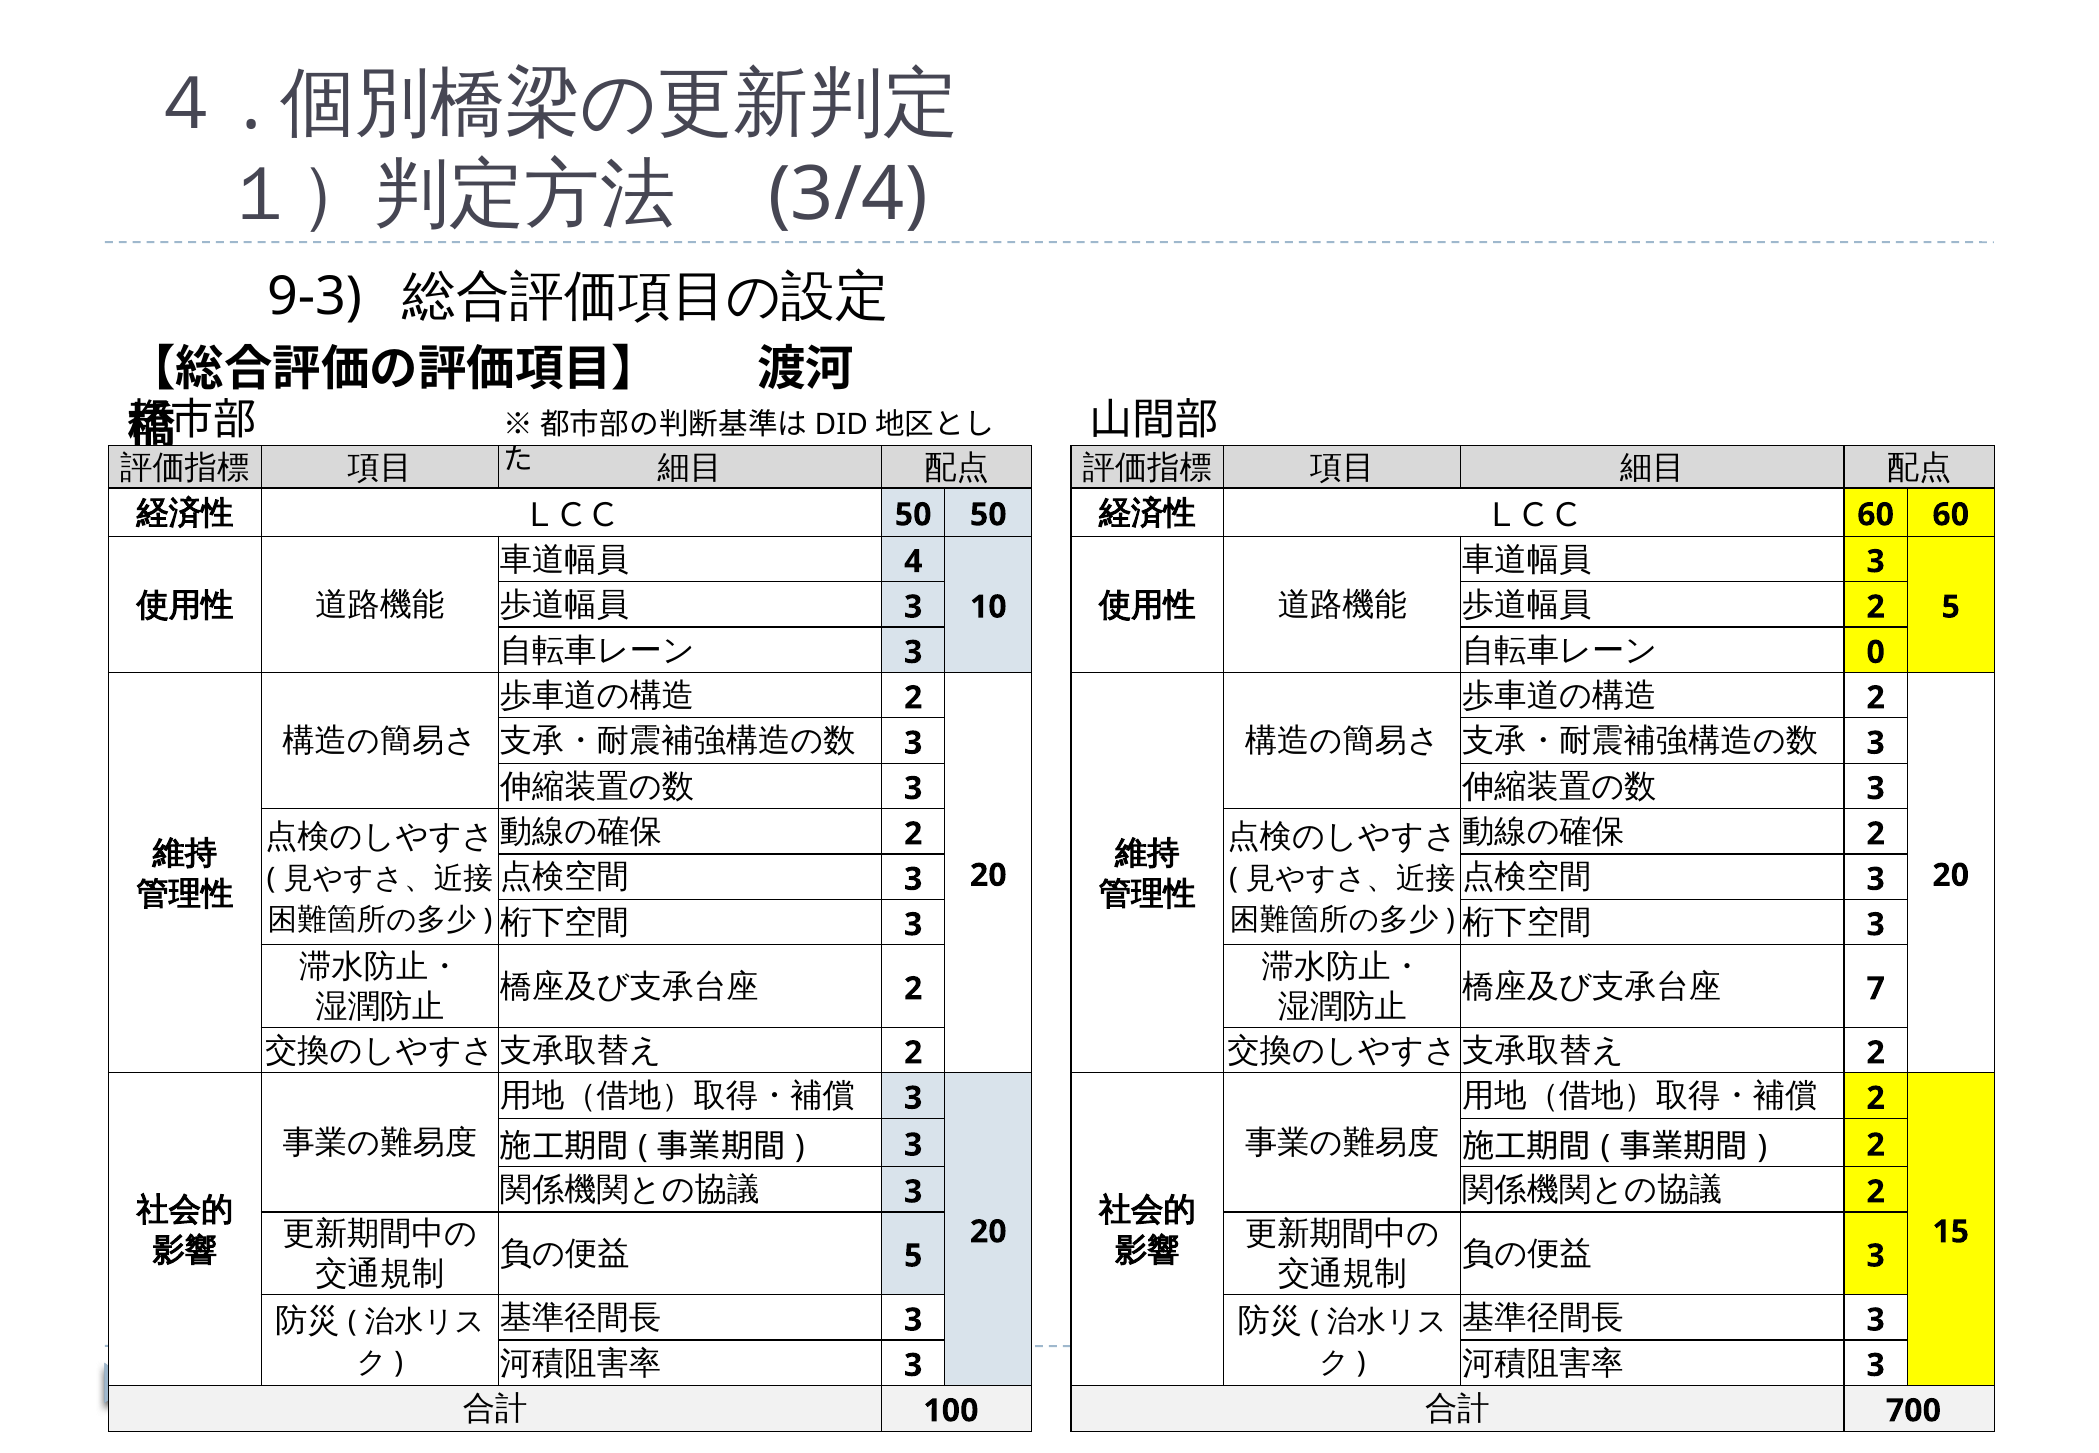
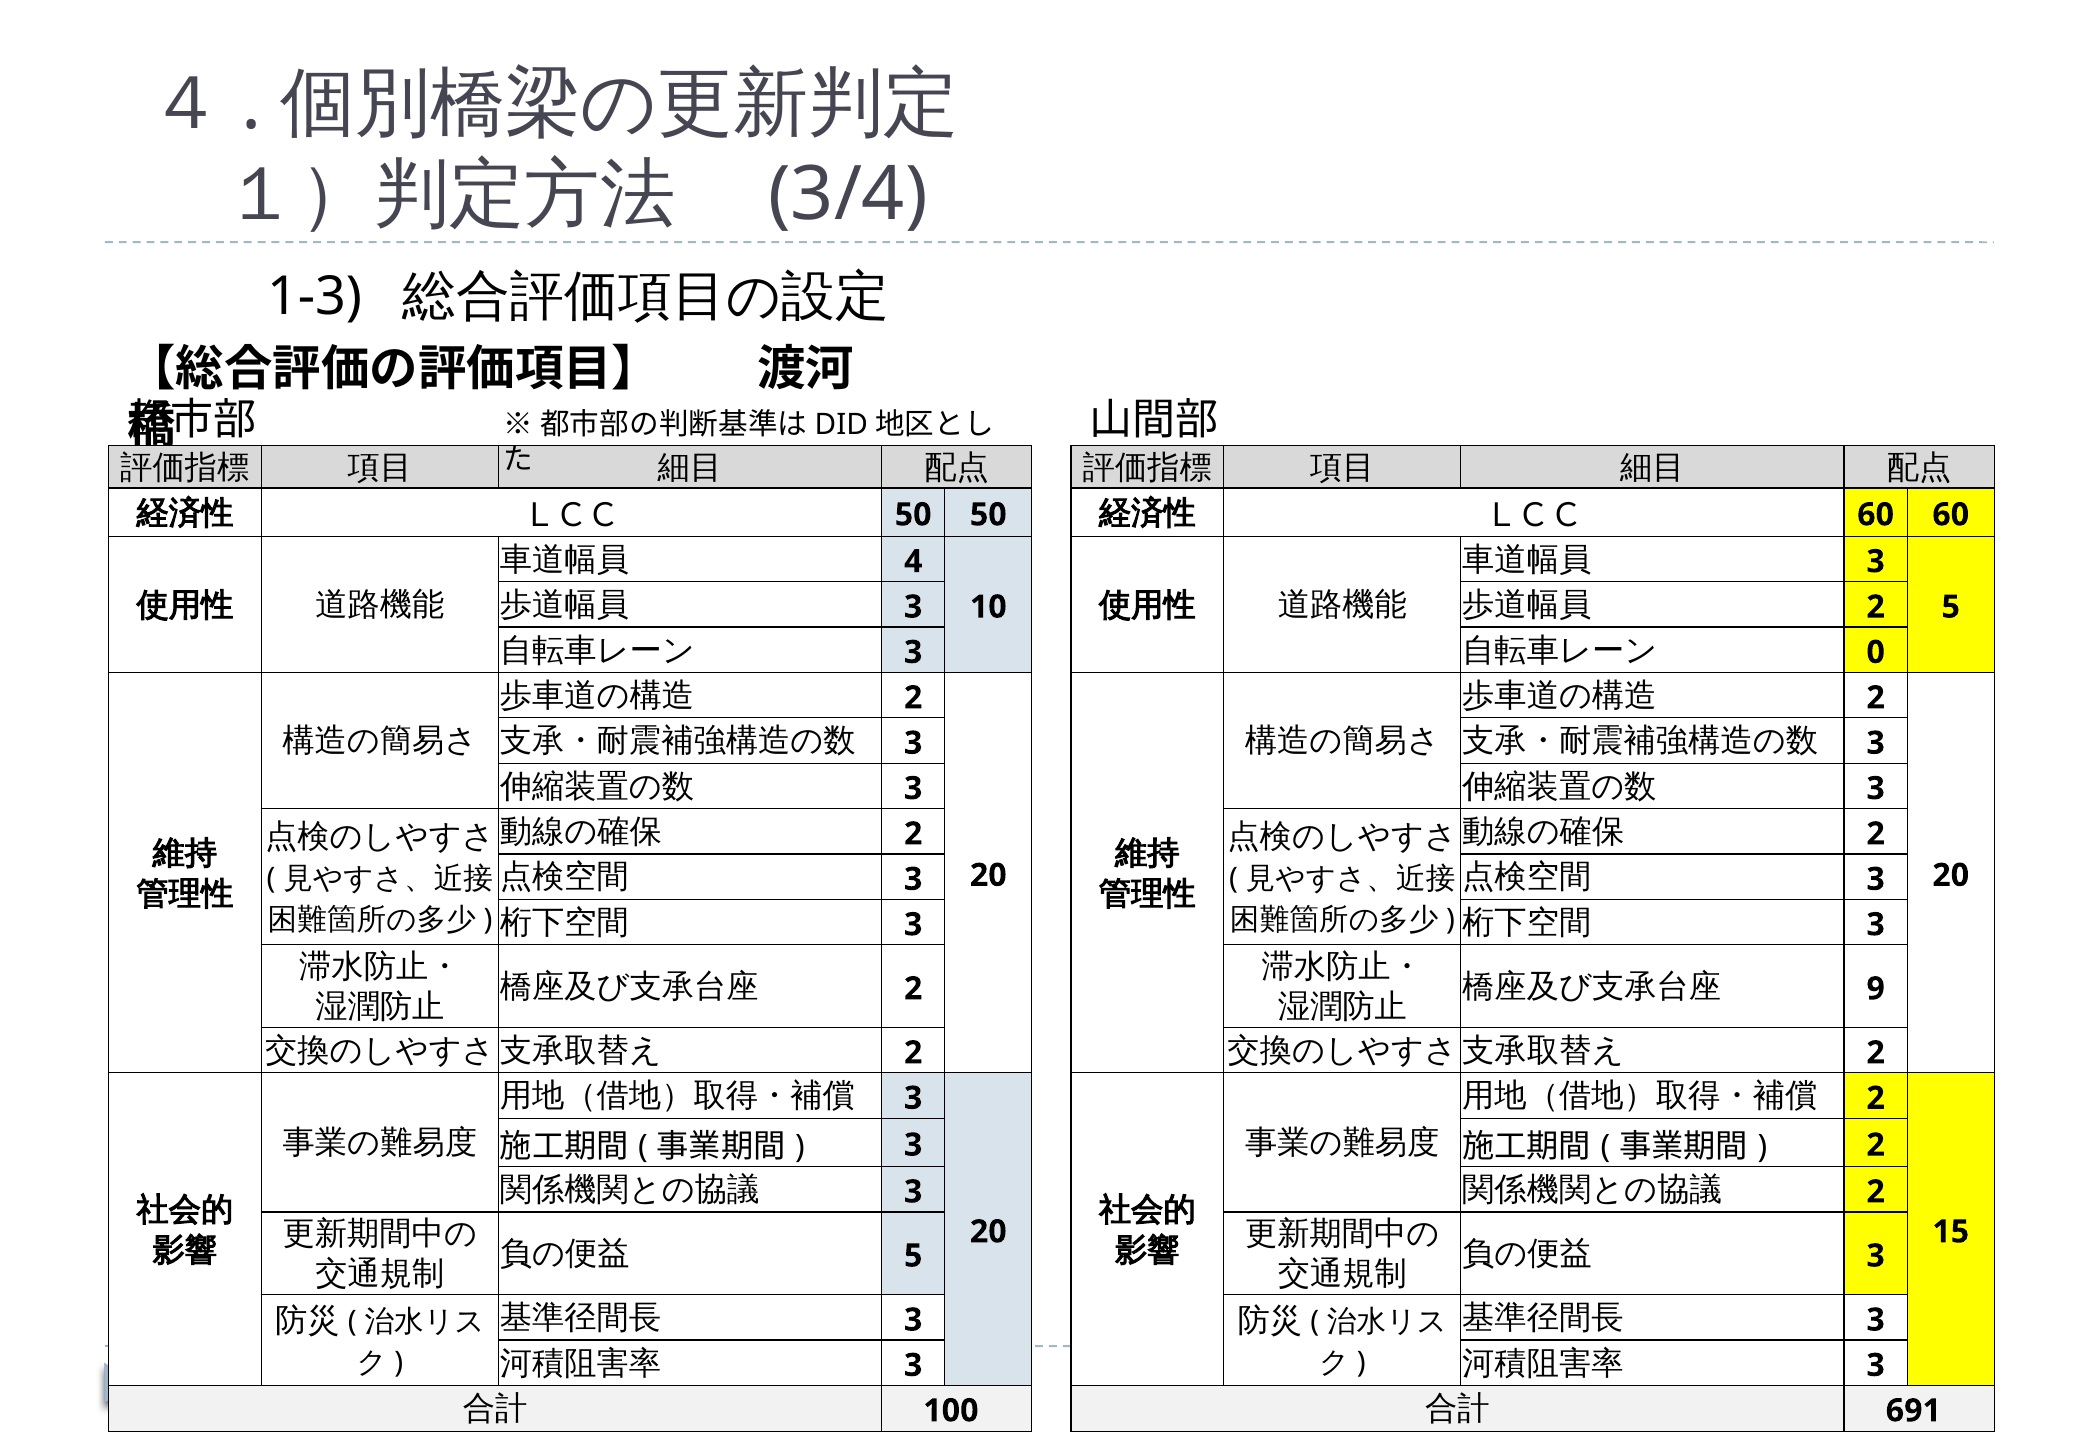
9-3: 9-3 -> 1-3
7: 7 -> 9
700: 700 -> 691
